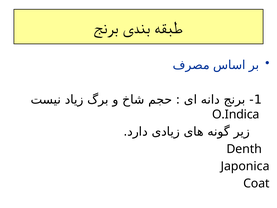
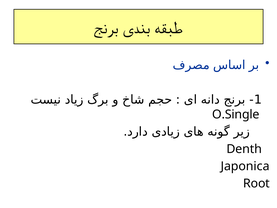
O.Indica: O.Indica -> O.Single
Coat: Coat -> Root
